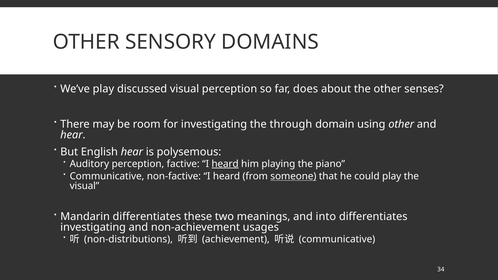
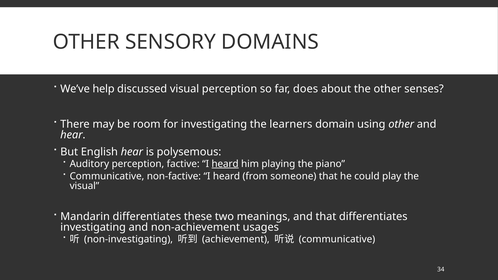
We’ve play: play -> help
through: through -> learners
someone underline: present -> none
and into: into -> that
non-distributions: non-distributions -> non-investigating
